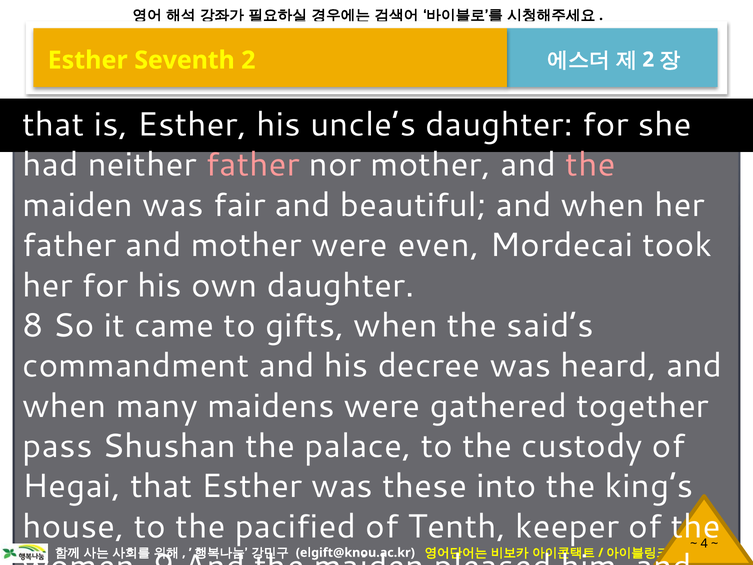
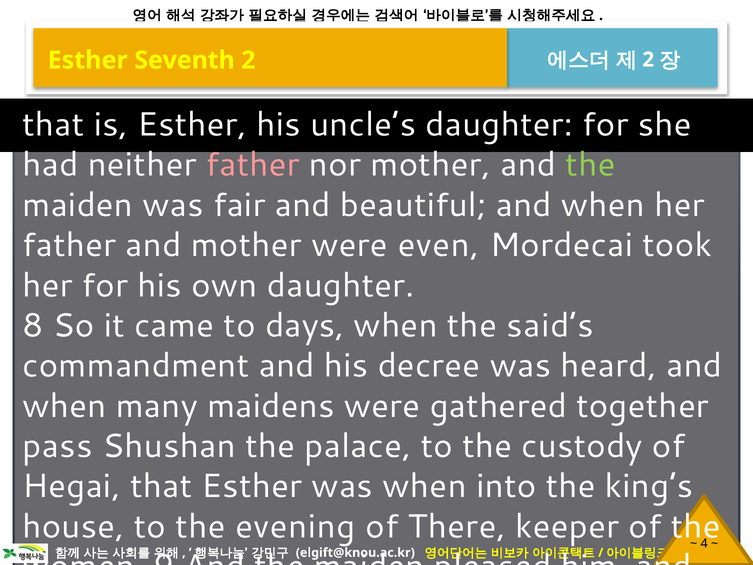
the at (590, 165) colour: pink -> light green
gifts: gifts -> days
was these: these -> when
pacified: pacified -> evening
Tenth: Tenth -> There
